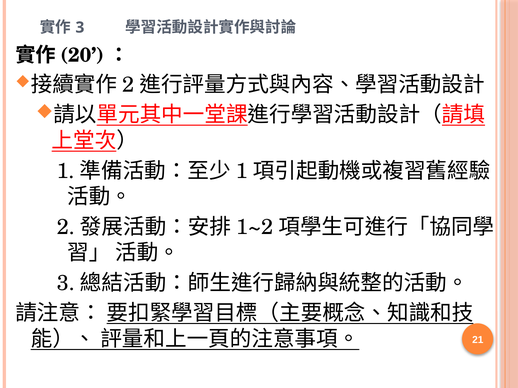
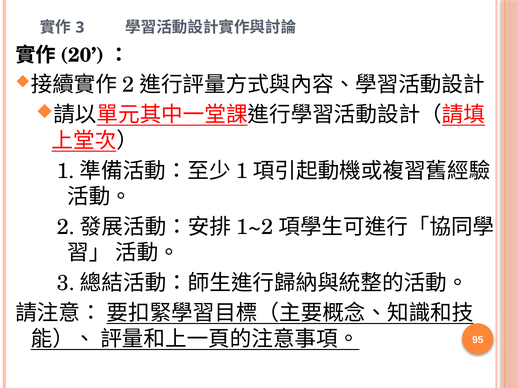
21: 21 -> 95
